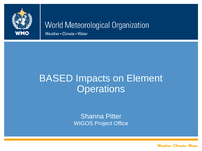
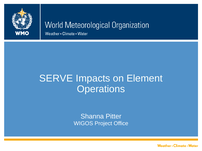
BASED: BASED -> SERVE
